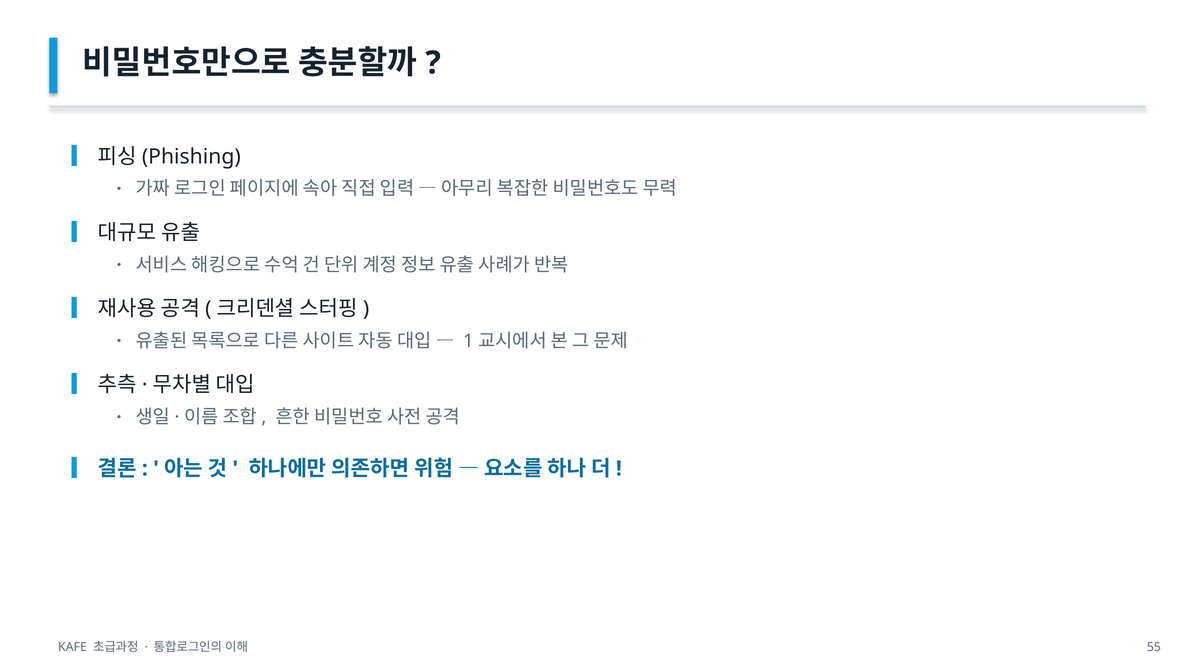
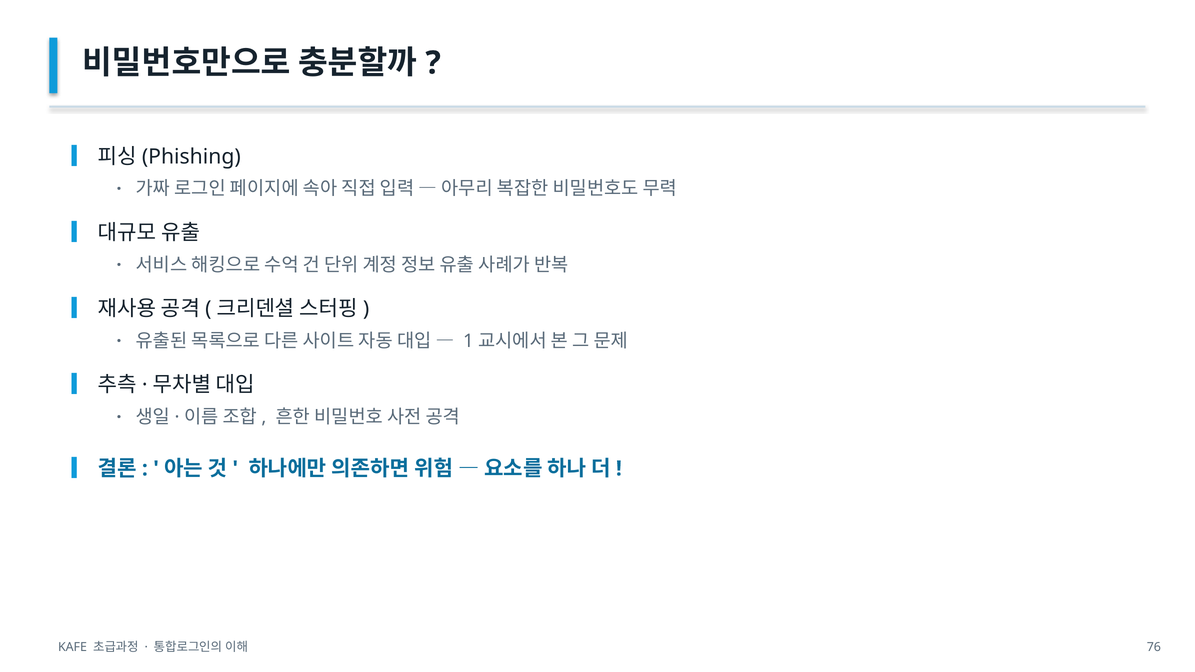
55: 55 -> 76
